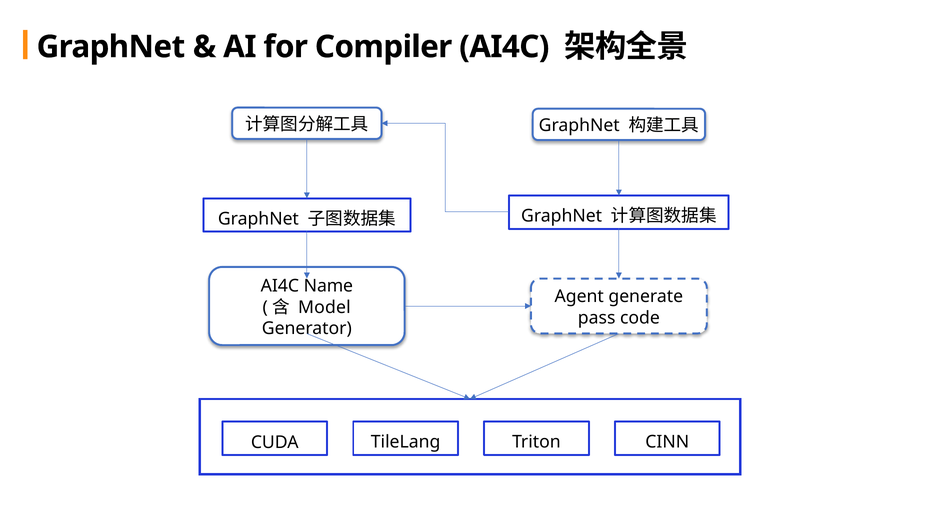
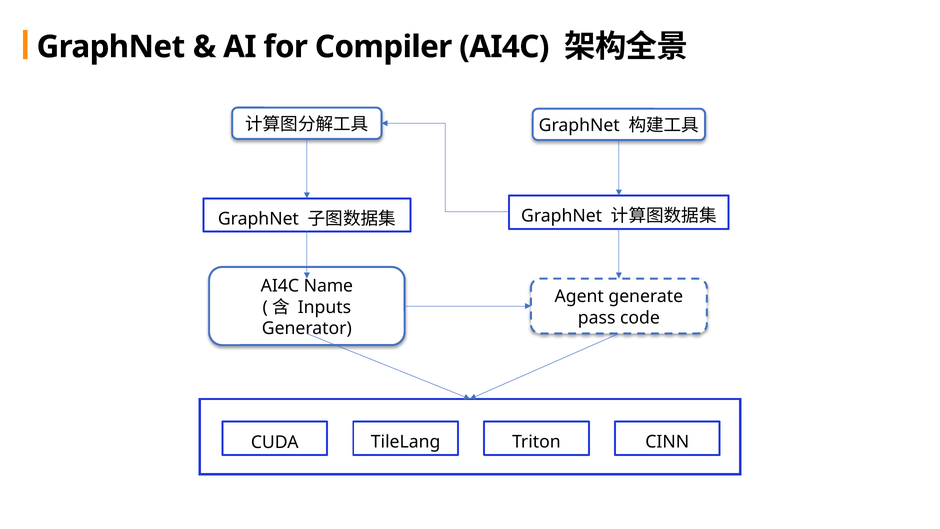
Model: Model -> Inputs
